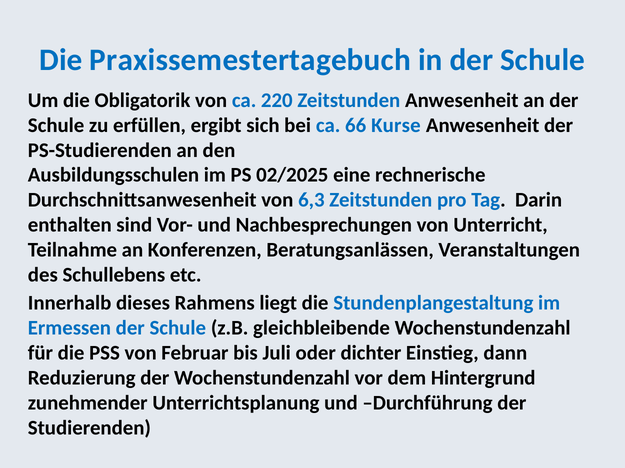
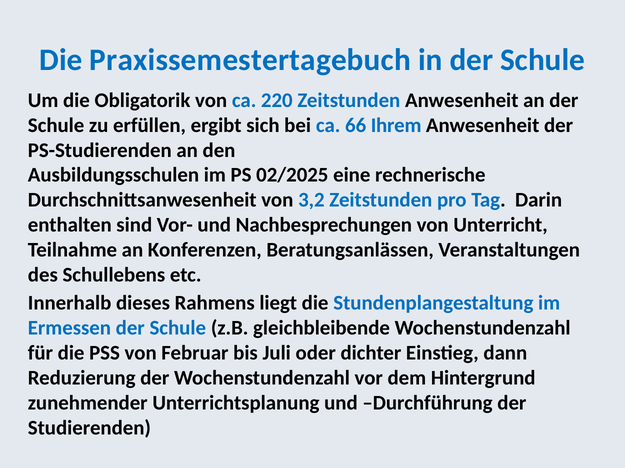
Kurse: Kurse -> Ihrem
6,3: 6,3 -> 3,2
